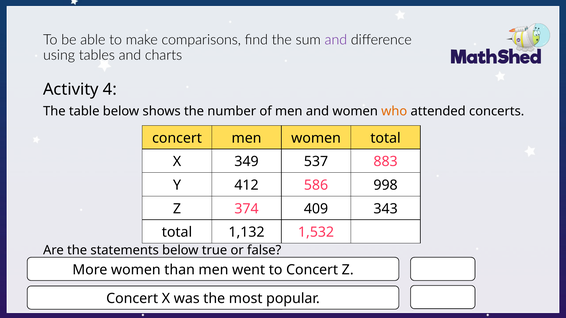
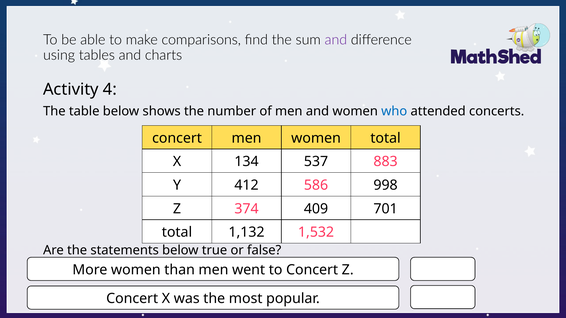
who colour: orange -> blue
349: 349 -> 134
343: 343 -> 701
